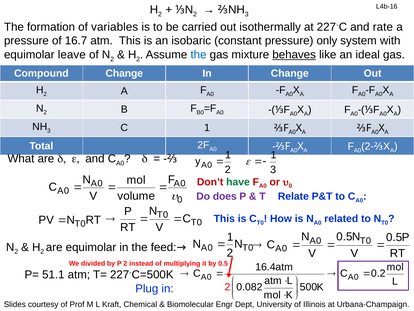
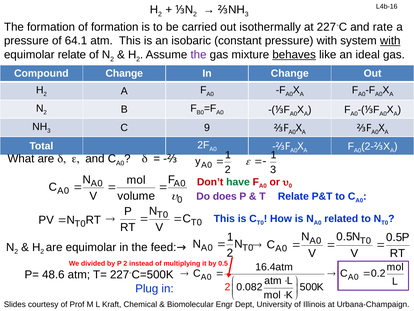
of variables: variables -> formation
16.7: 16.7 -> 64.1
pressure only: only -> with
with at (390, 41) underline: none -> present
equimolar leave: leave -> relate
the at (199, 55) colour: blue -> purple
C 1: 1 -> 9
51.1: 51.1 -> 48.6
